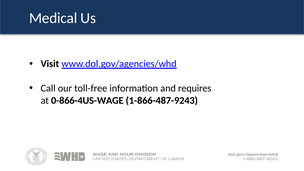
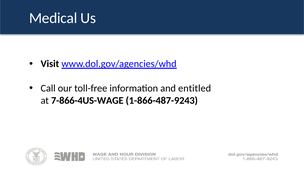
requires: requires -> entitled
0-866-4US-WAGE: 0-866-4US-WAGE -> 7-866-4US-WAGE
